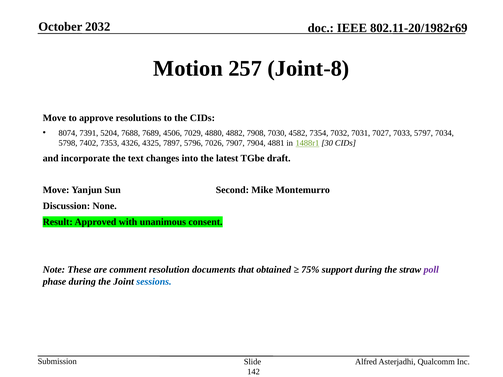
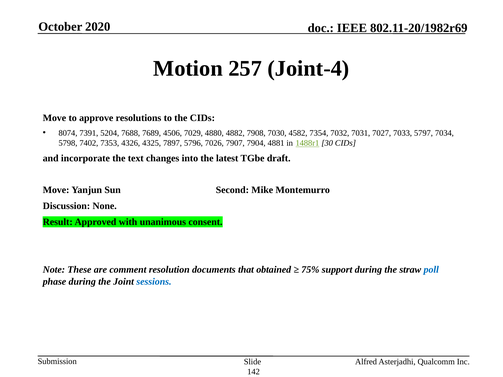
2032: 2032 -> 2020
Joint-8: Joint-8 -> Joint-4
poll colour: purple -> blue
